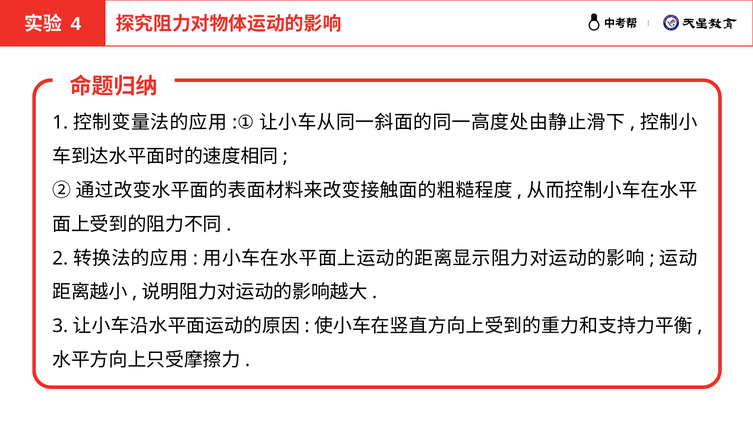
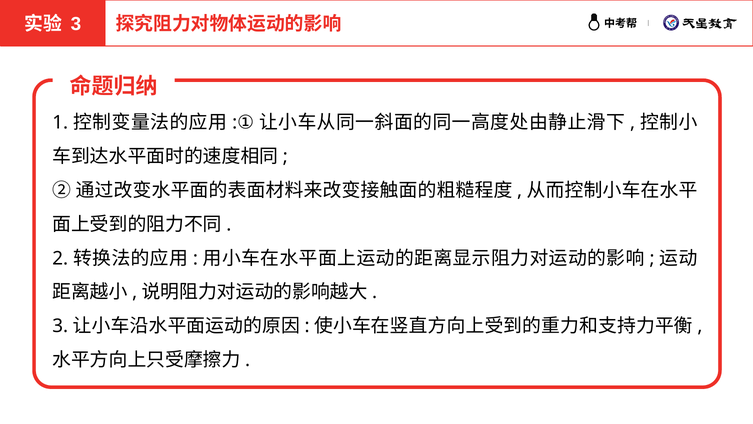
4 at (76, 24): 4 -> 3
